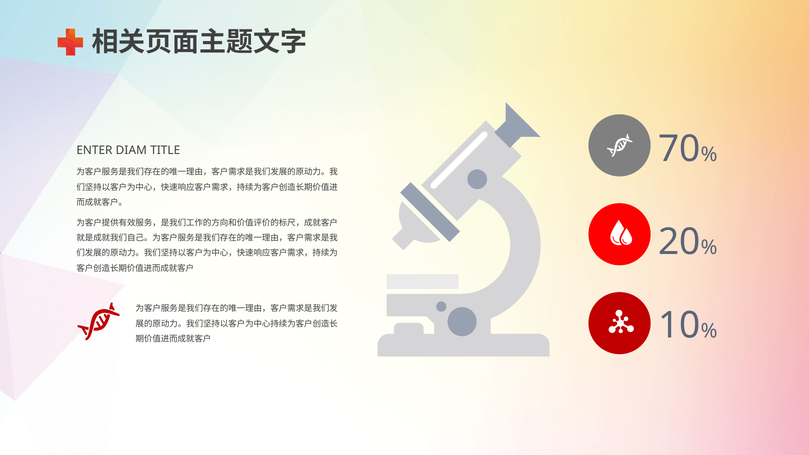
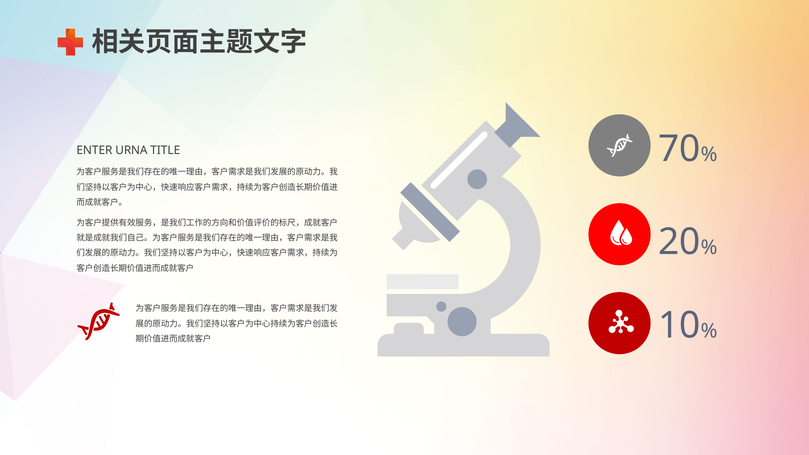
DIAM: DIAM -> URNA
